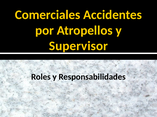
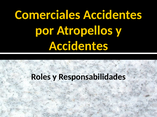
Supervisor at (78, 46): Supervisor -> Accidentes
